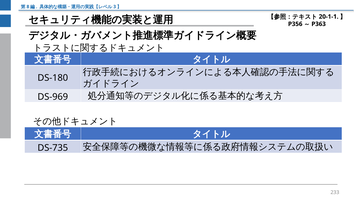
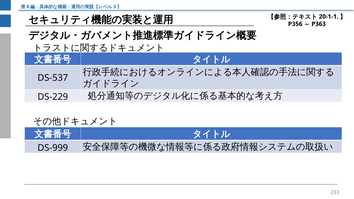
DS-180: DS-180 -> DS-537
DS-969: DS-969 -> DS-229
DS-735: DS-735 -> DS-999
